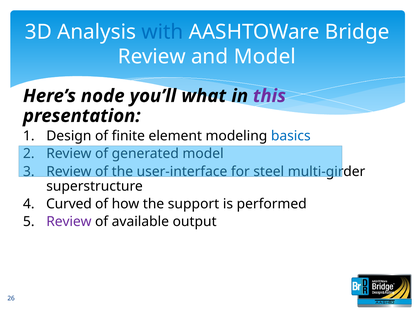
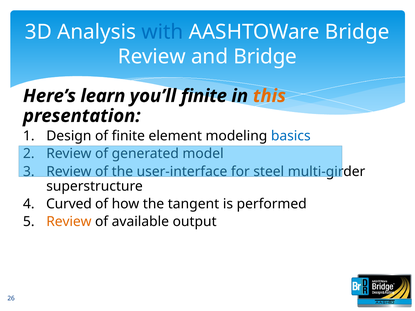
and Model: Model -> Bridge
node: node -> learn
you’ll what: what -> finite
this colour: purple -> orange
support: support -> tangent
Review at (69, 222) colour: purple -> orange
